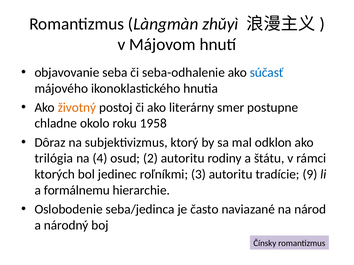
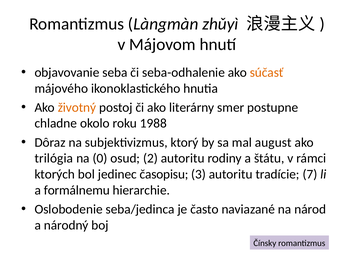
súčasť colour: blue -> orange
1958: 1958 -> 1988
odklon: odklon -> august
4: 4 -> 0
roľníkmi: roľníkmi -> časopisu
9: 9 -> 7
